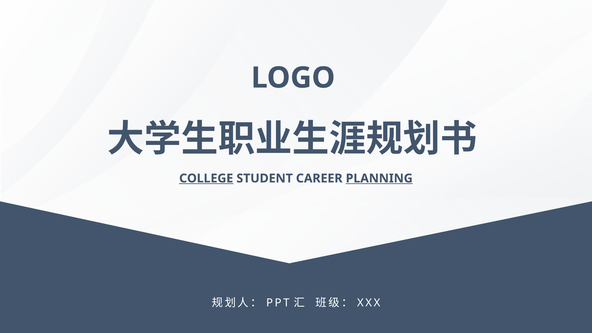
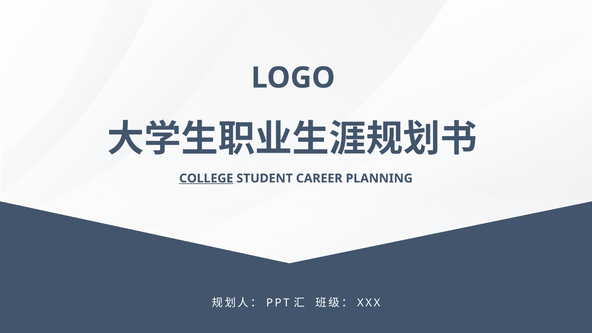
PLANNING underline: present -> none
